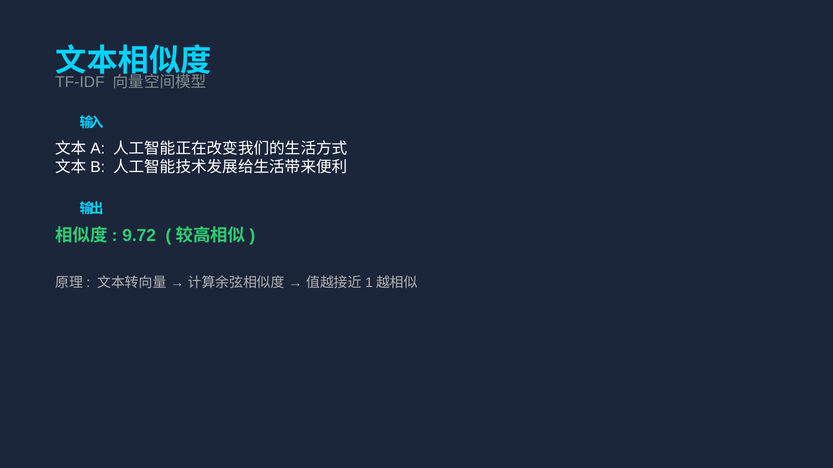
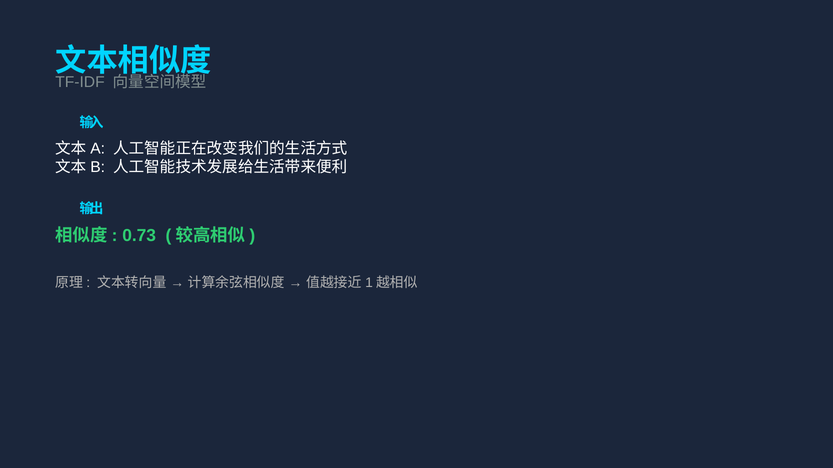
9.72: 9.72 -> 0.73
